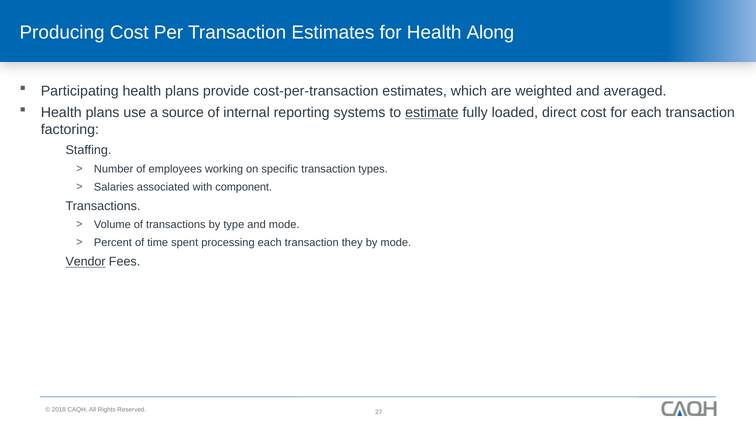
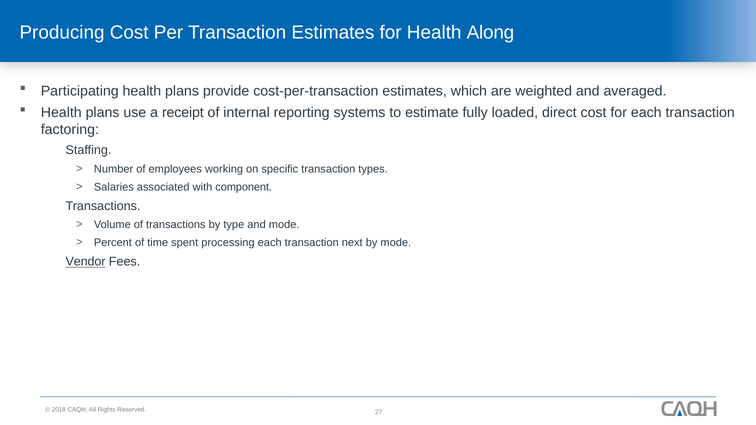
source: source -> receipt
estimate underline: present -> none
they: they -> next
